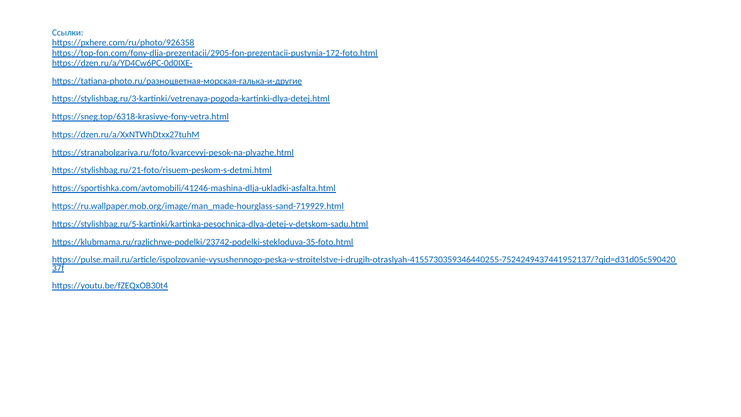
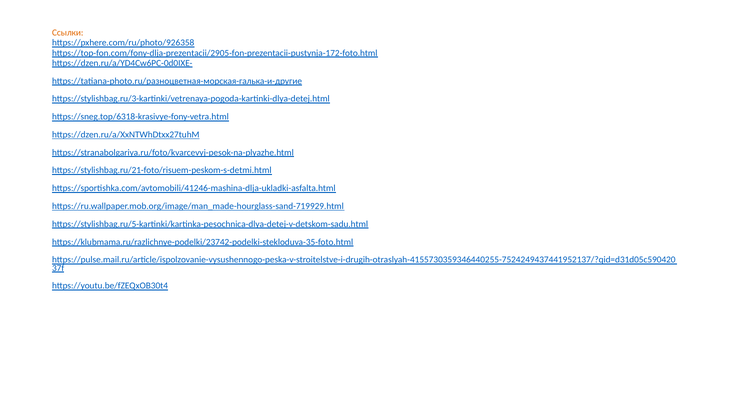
Ссылки colour: blue -> orange
